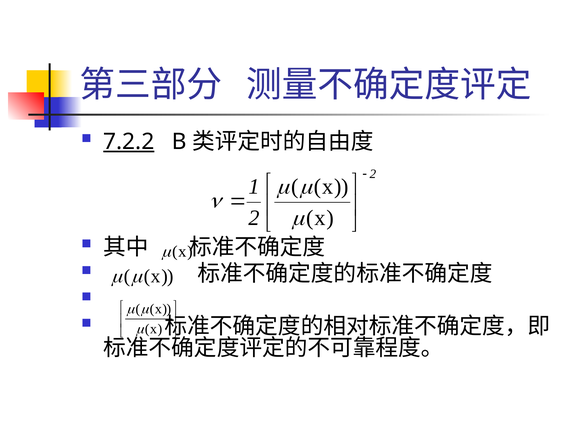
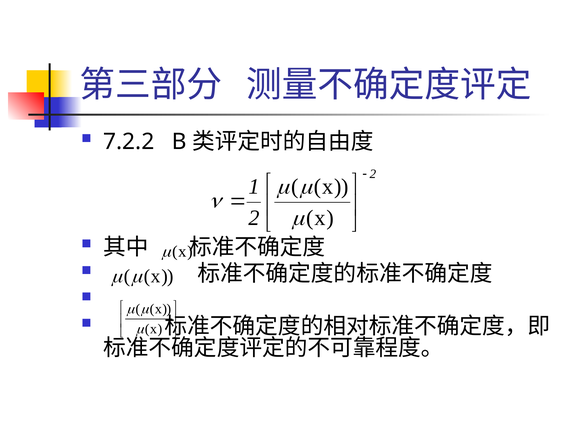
7.2.2 underline: present -> none
